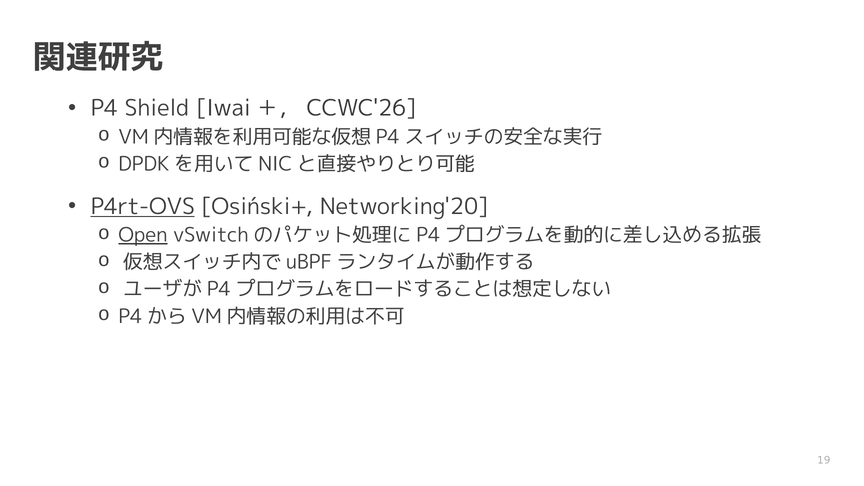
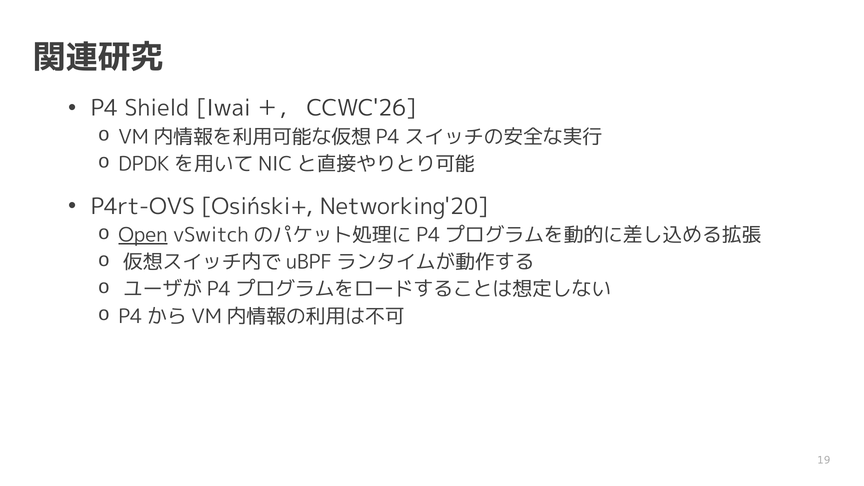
P4rt-OVS underline: present -> none
